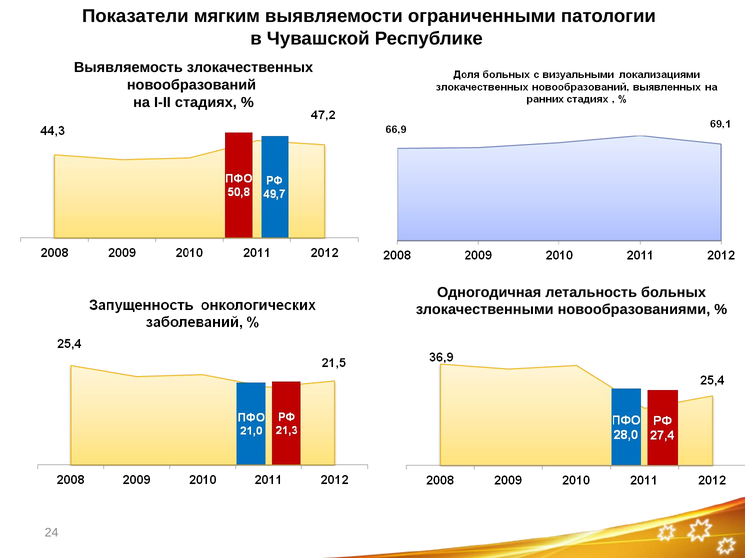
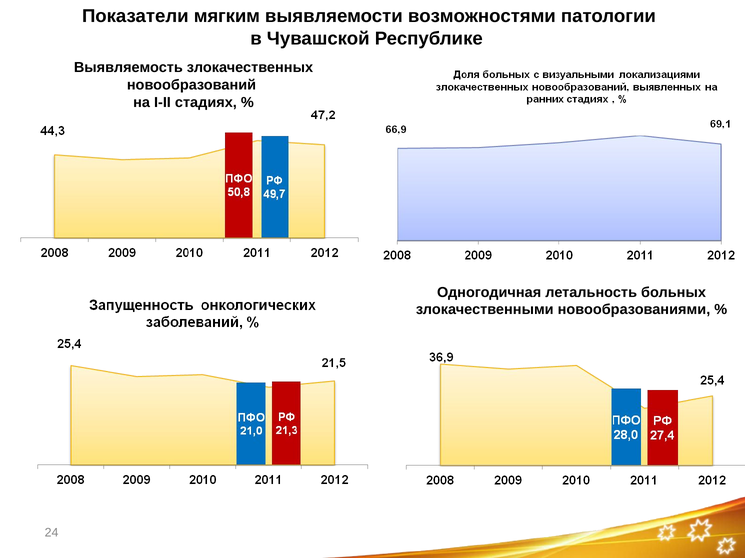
ограниченными: ограниченными -> возможностями
